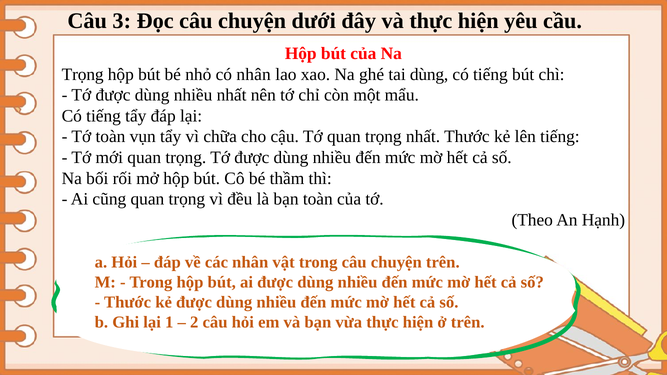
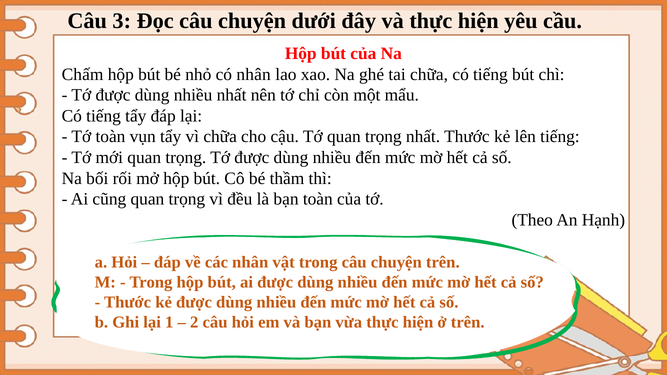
Trọng at (83, 74): Trọng -> Chấm
tai dùng: dùng -> chữa
